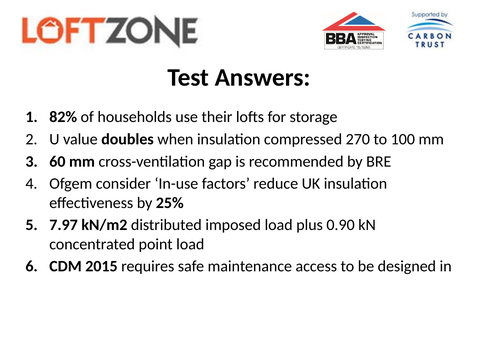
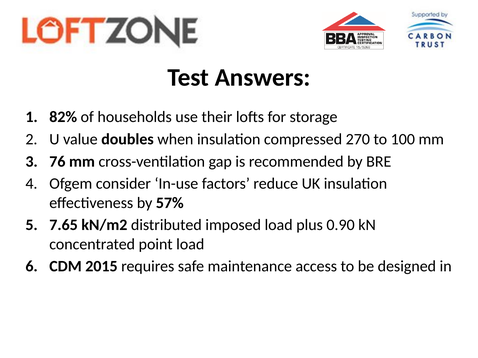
60: 60 -> 76
25%: 25% -> 57%
7.97: 7.97 -> 7.65
